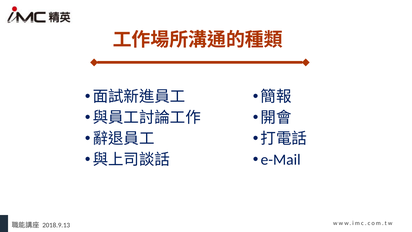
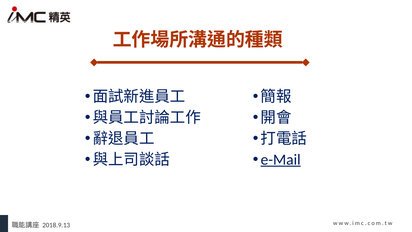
e-Mail underline: none -> present
